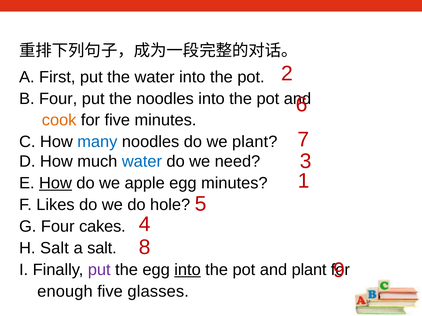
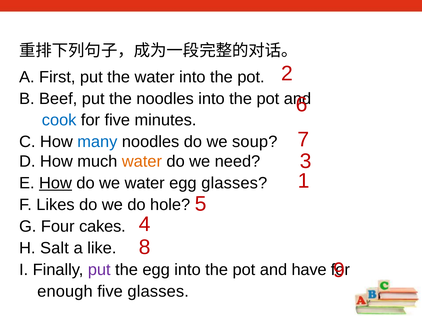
B Four: Four -> Beef
cook colour: orange -> blue
we plant: plant -> soup
water at (142, 162) colour: blue -> orange
we apple: apple -> water
egg minutes: minutes -> glasses
a salt: salt -> like
into at (188, 270) underline: present -> none
and plant: plant -> have
